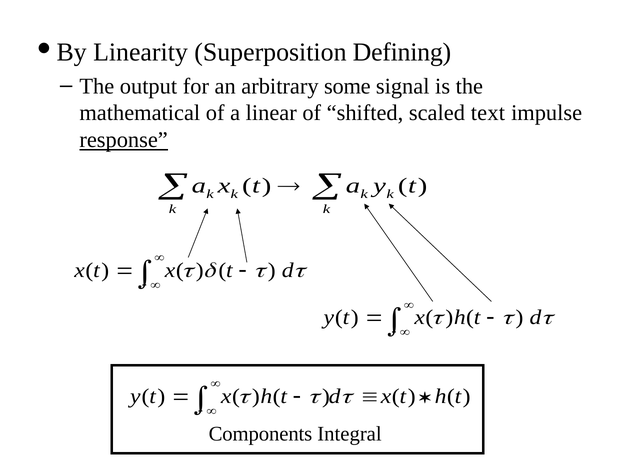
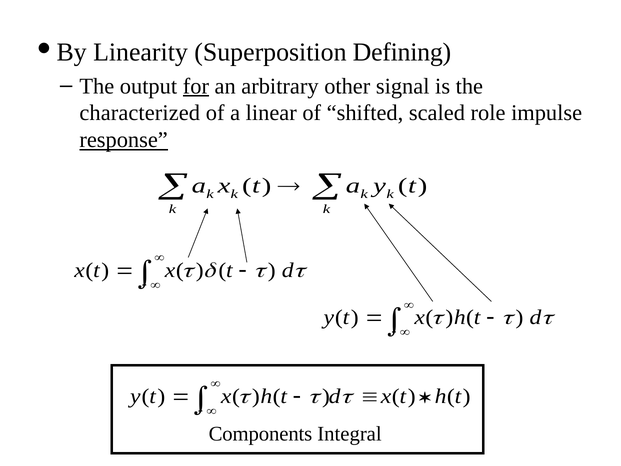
for underline: none -> present
some: some -> other
mathematical: mathematical -> characterized
text: text -> role
